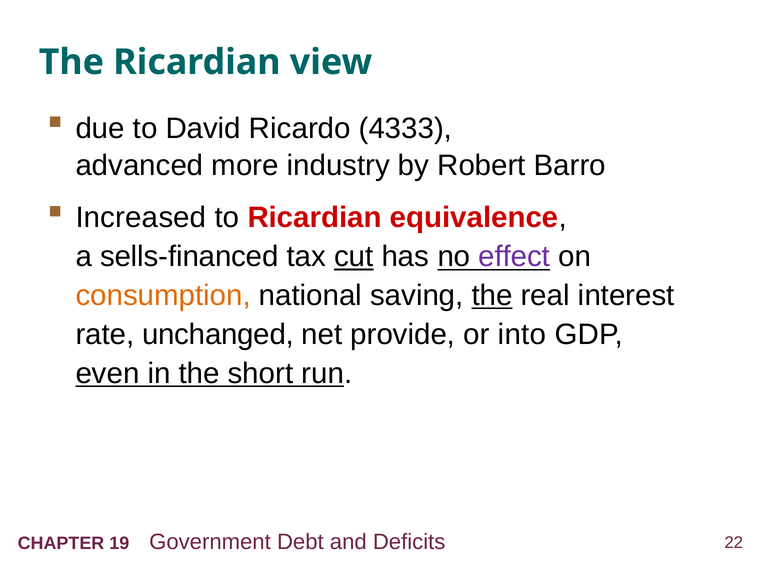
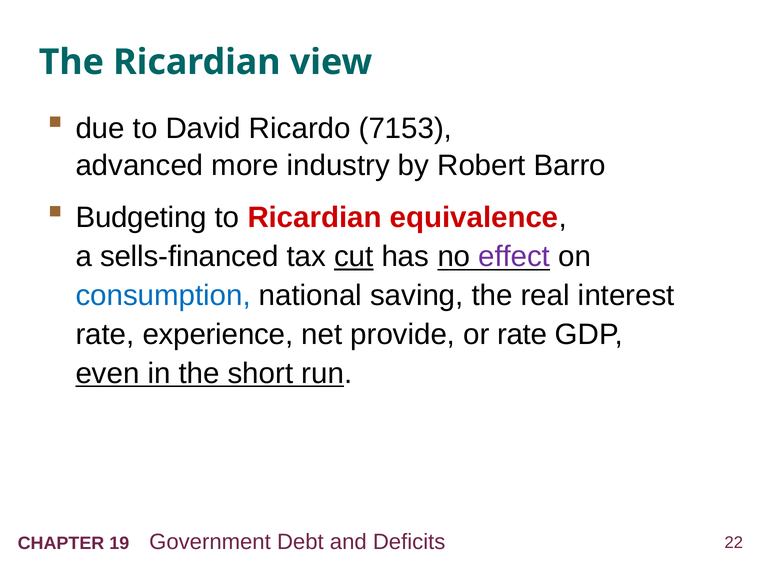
4333: 4333 -> 7153
Increased: Increased -> Budgeting
consumption colour: orange -> blue
the at (492, 296) underline: present -> none
unchanged: unchanged -> experience
or into: into -> rate
